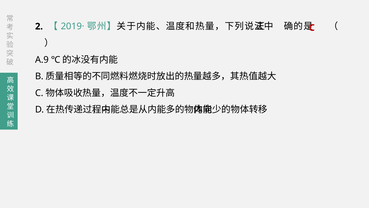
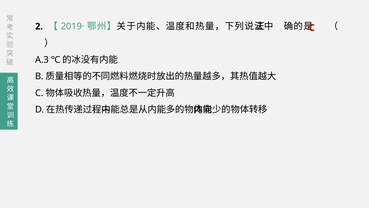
A.9: A.9 -> A.3
